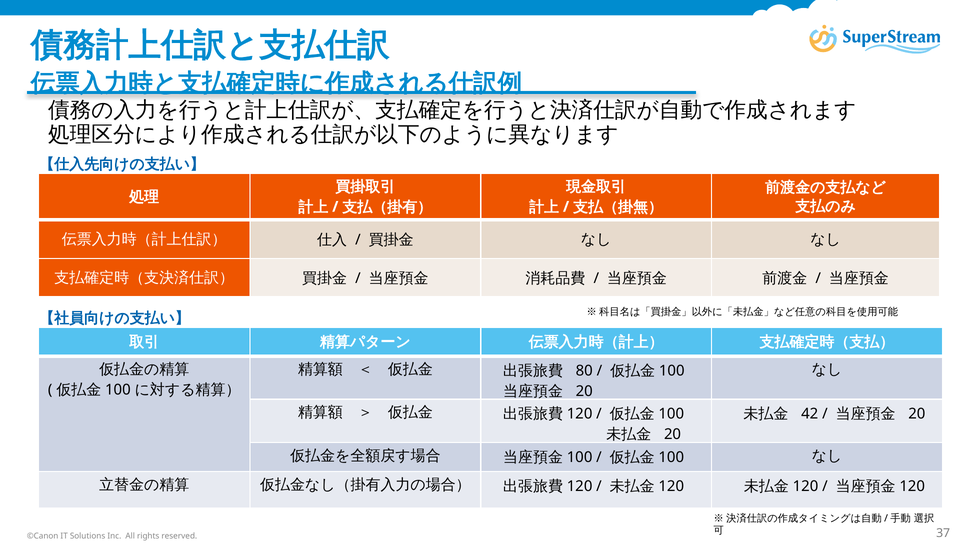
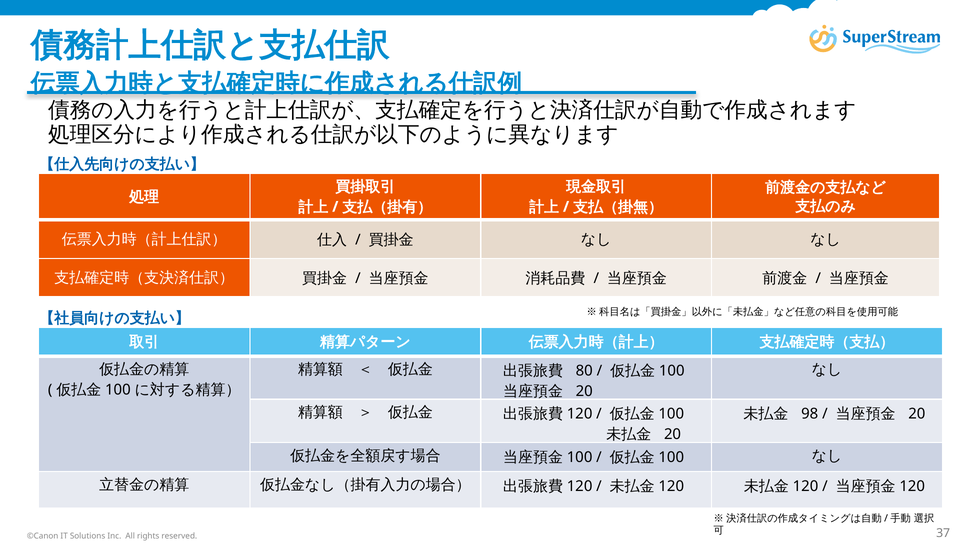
42: 42 -> 98
